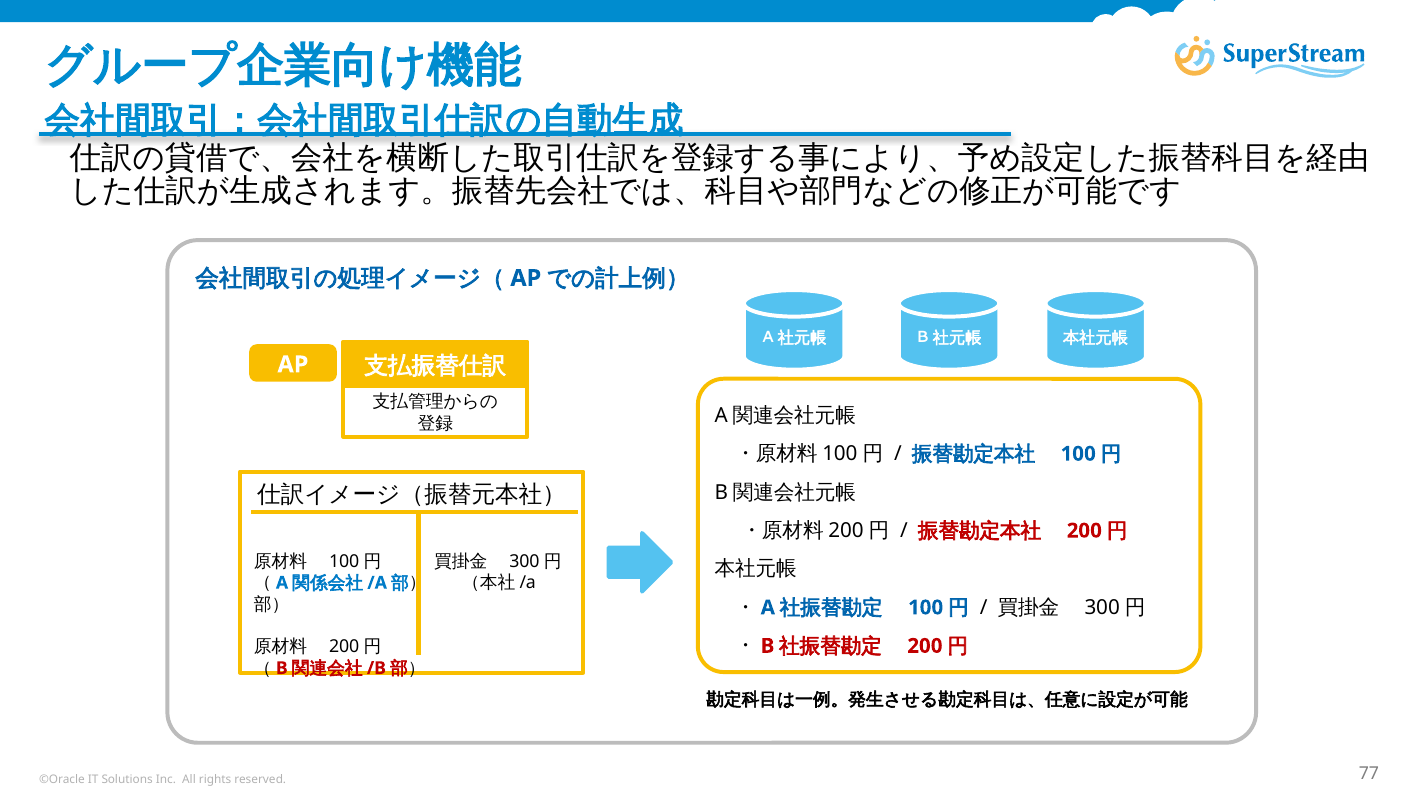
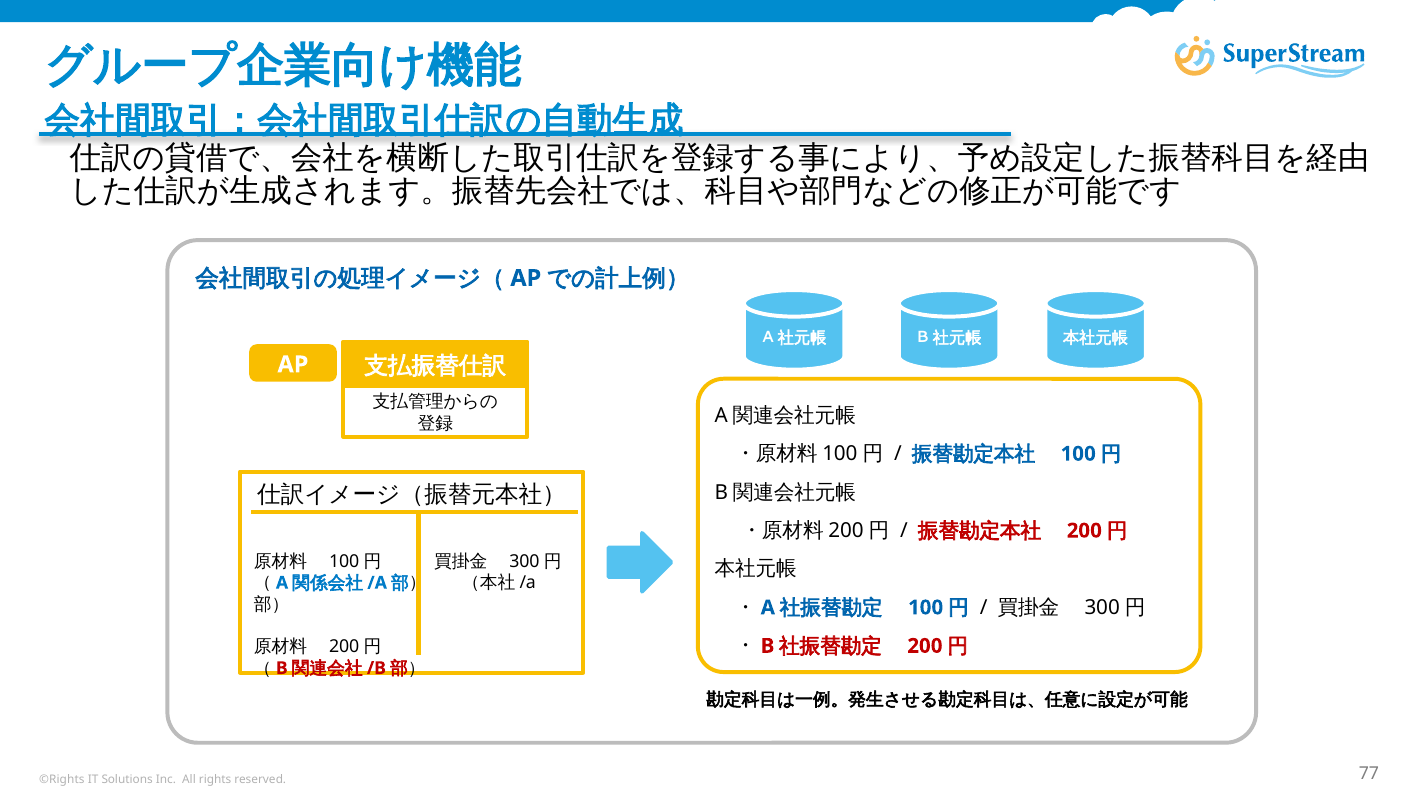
©Oracle: ©Oracle -> ©Rights
